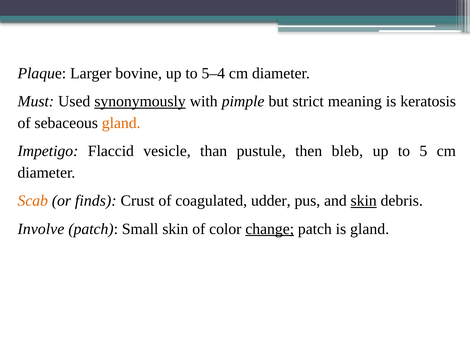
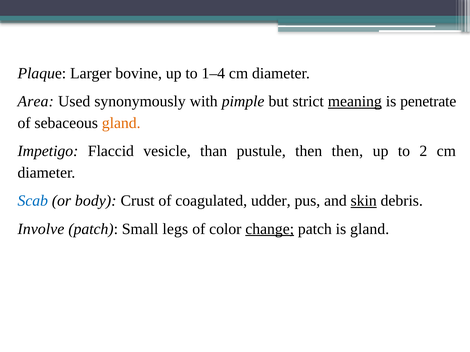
5–4: 5–4 -> 1–4
Must: Must -> Area
synonymously underline: present -> none
meaning underline: none -> present
keratosis: keratosis -> penetrate
then bleb: bleb -> then
5: 5 -> 2
Scab colour: orange -> blue
finds: finds -> body
Small skin: skin -> legs
